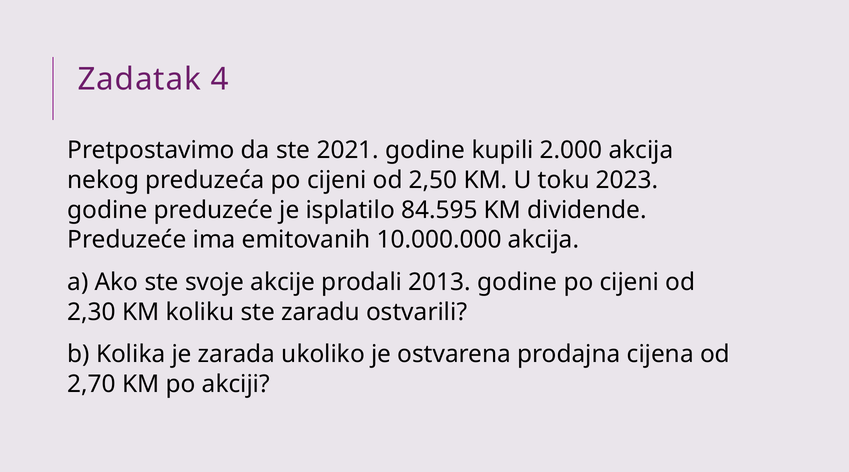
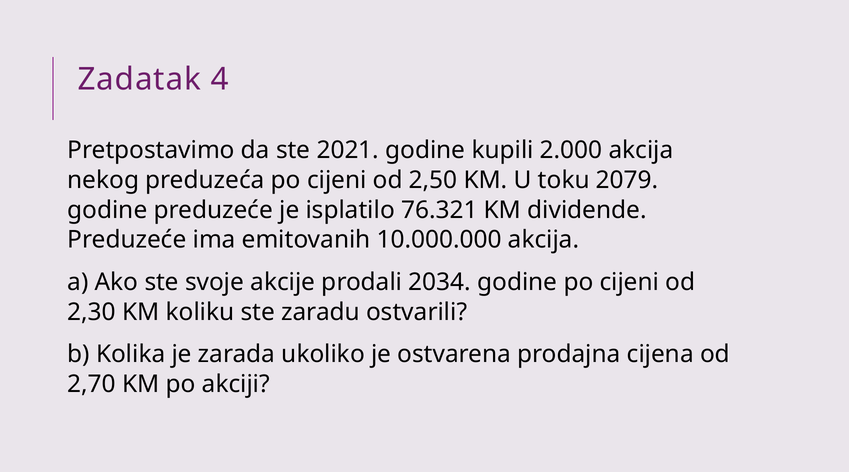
2023: 2023 -> 2079
84.595: 84.595 -> 76.321
2013: 2013 -> 2034
